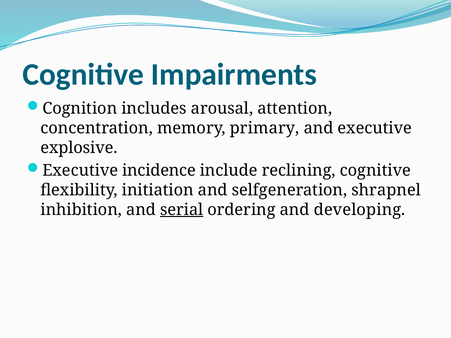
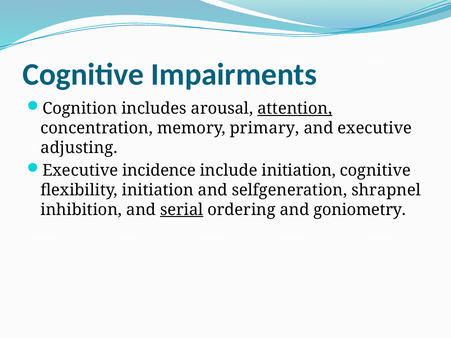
attention underline: none -> present
explosive: explosive -> adjusting
include reclining: reclining -> initiation
developing: developing -> goniometry
